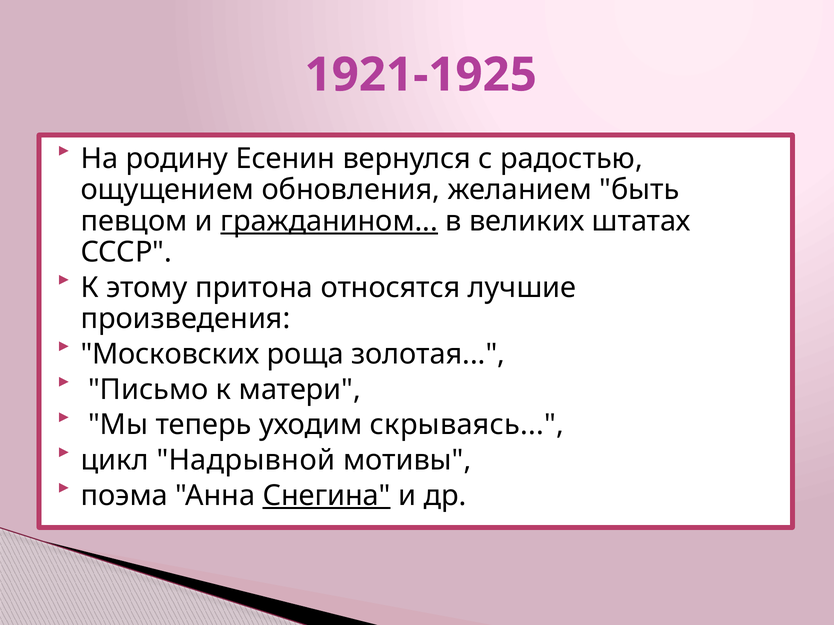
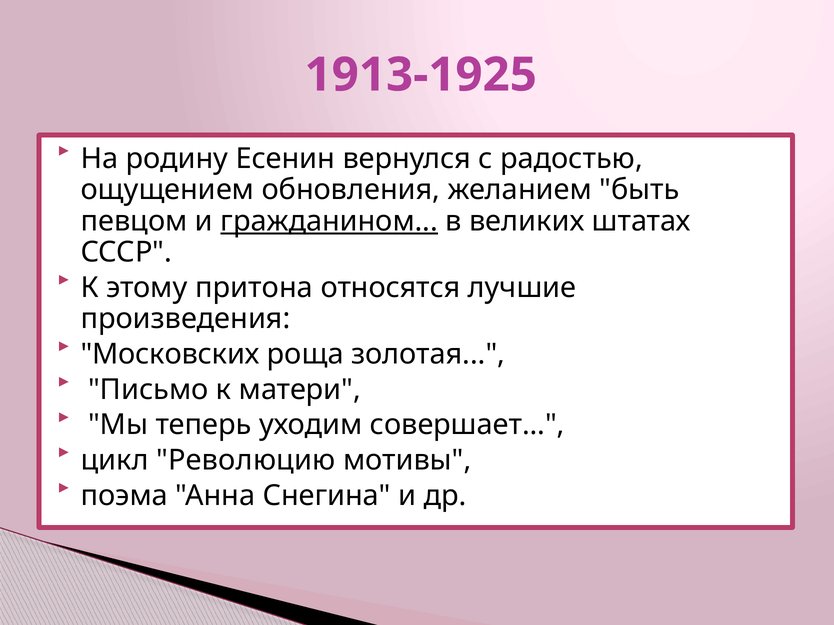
1921-1925: 1921-1925 -> 1913-1925
скрываясь: скрываясь -> совершает
Надрывной: Надрывной -> Революцию
Снегина underline: present -> none
